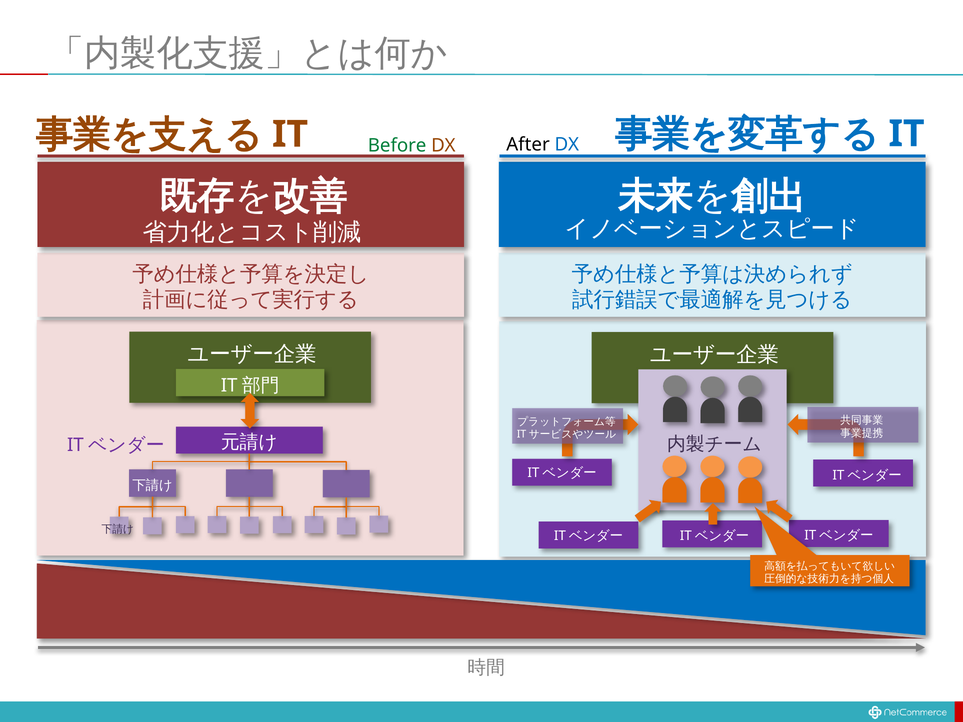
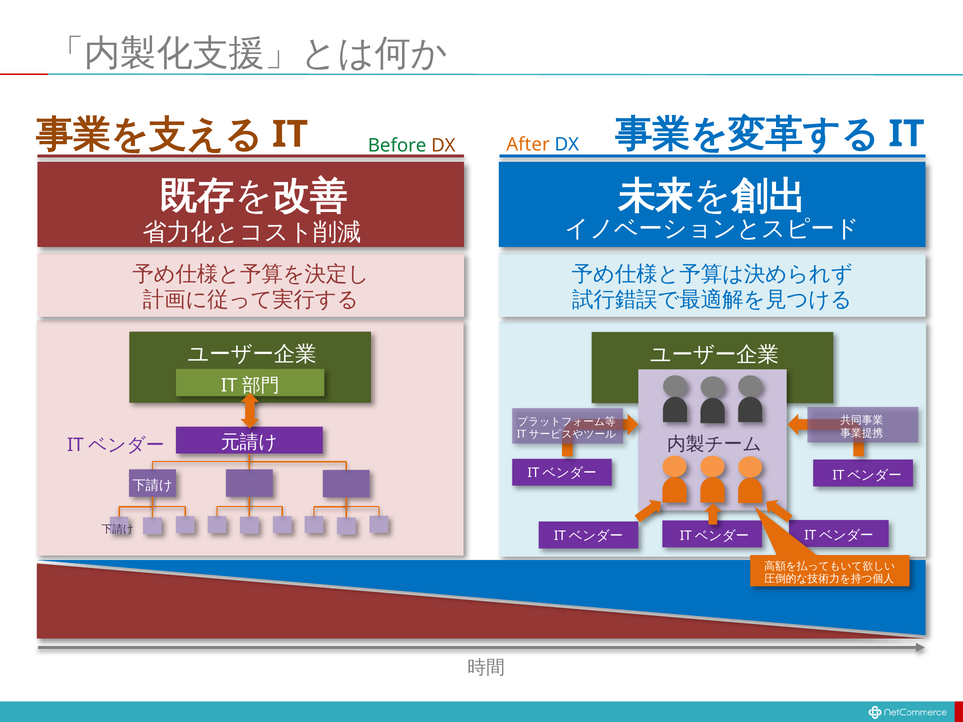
After colour: black -> orange
